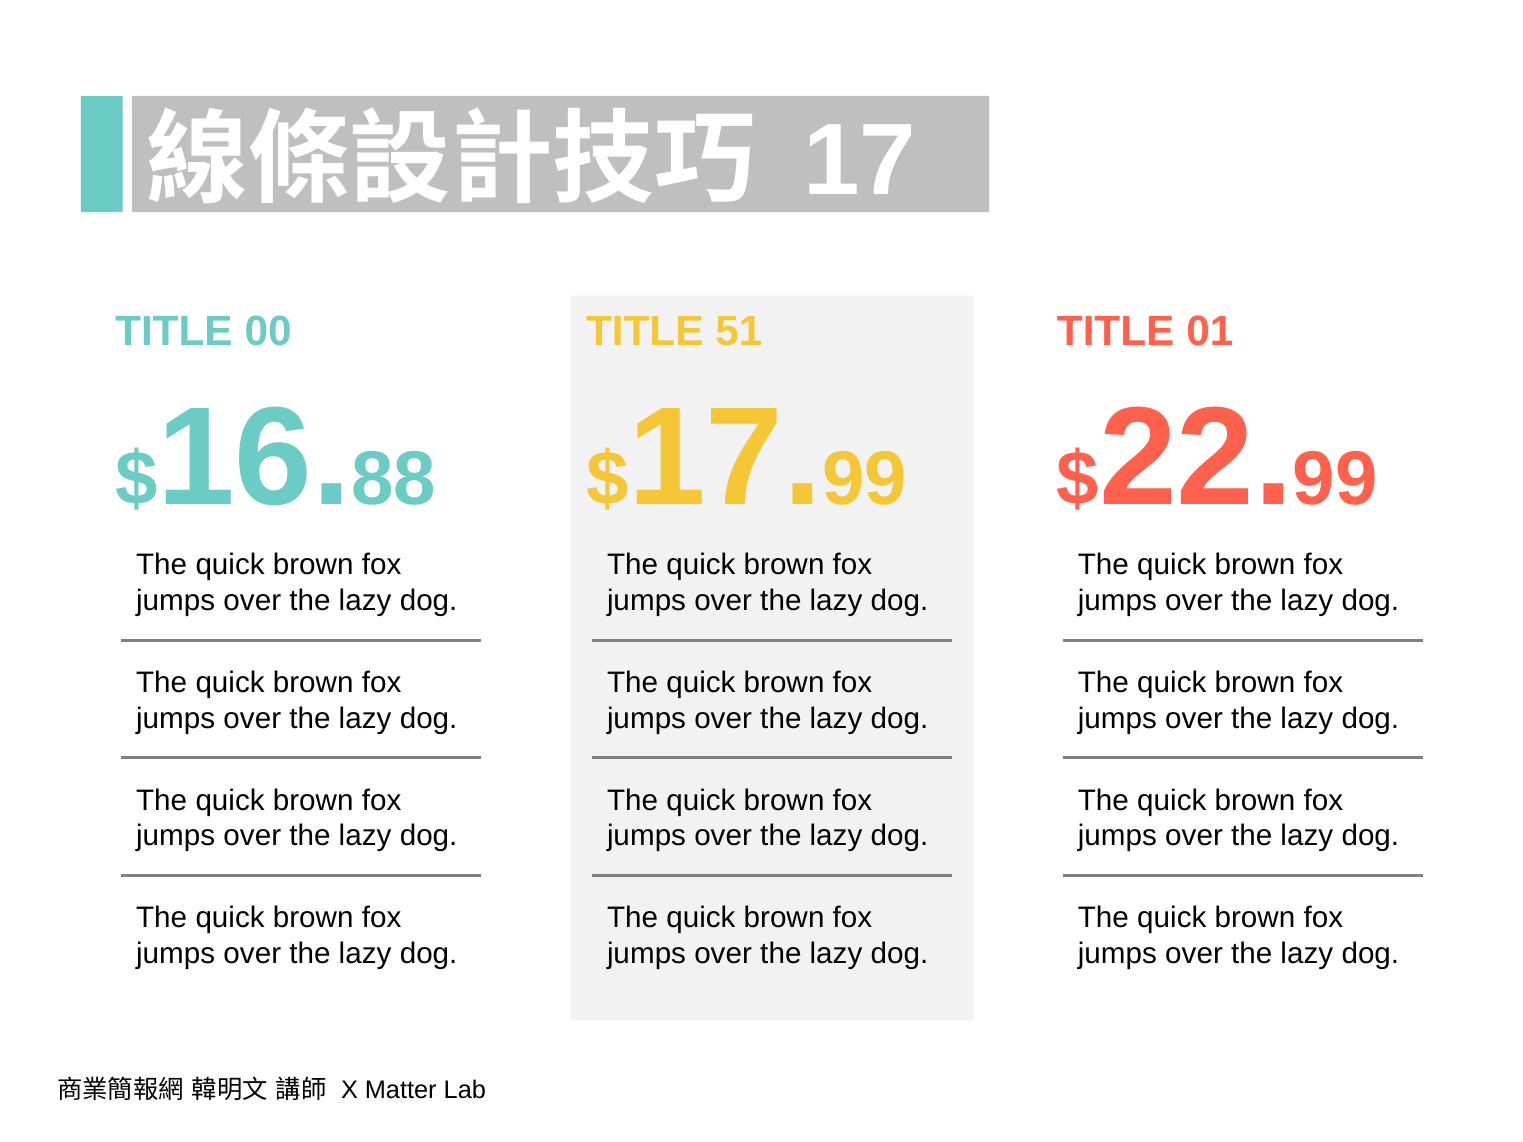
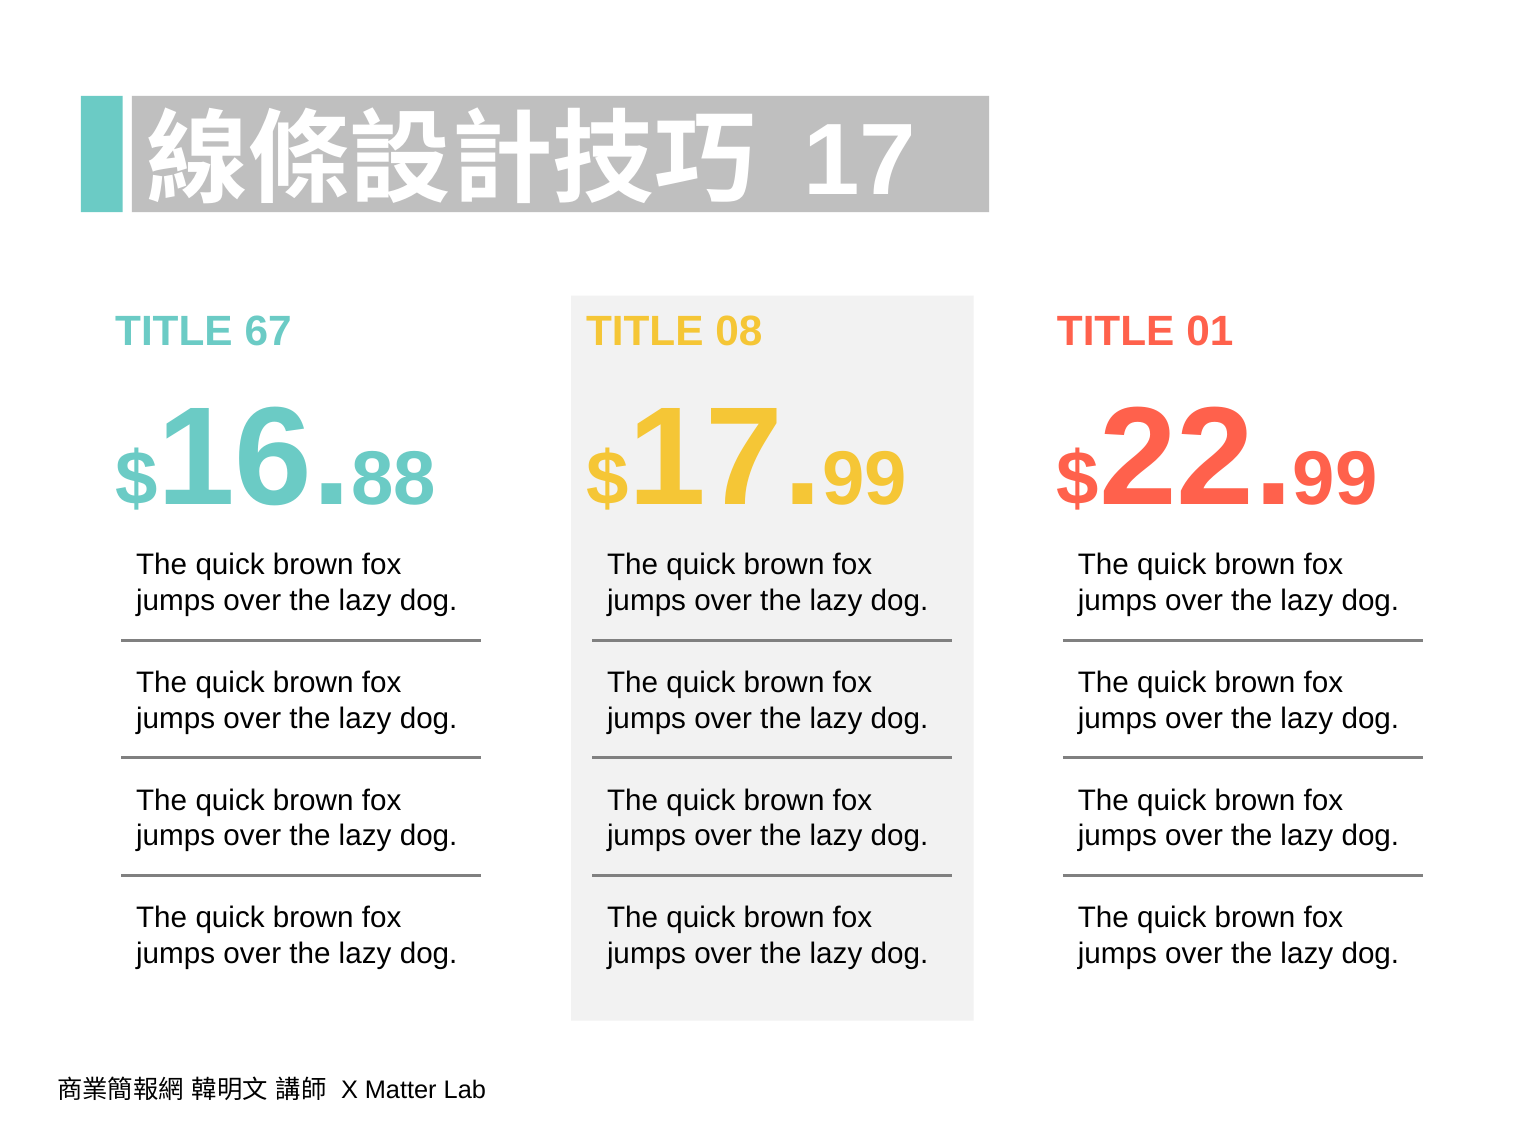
00: 00 -> 67
51: 51 -> 08
